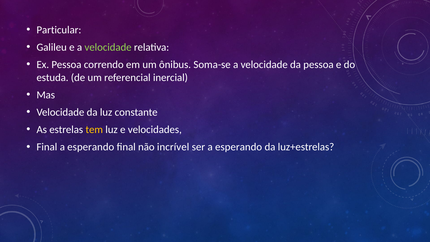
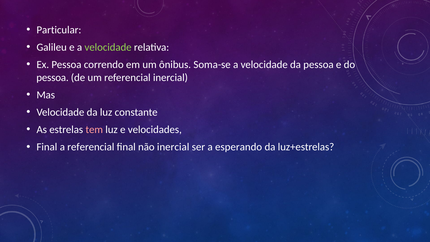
estuda at (52, 77): estuda -> pessoa
tem colour: yellow -> pink
esperando at (91, 147): esperando -> referencial
não incrível: incrível -> inercial
